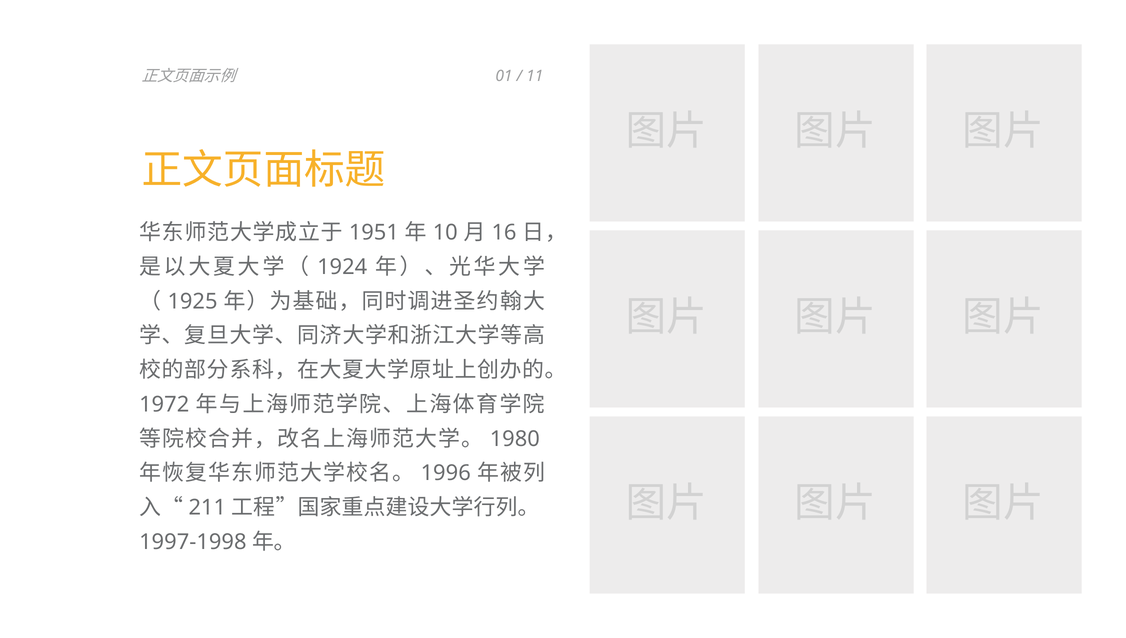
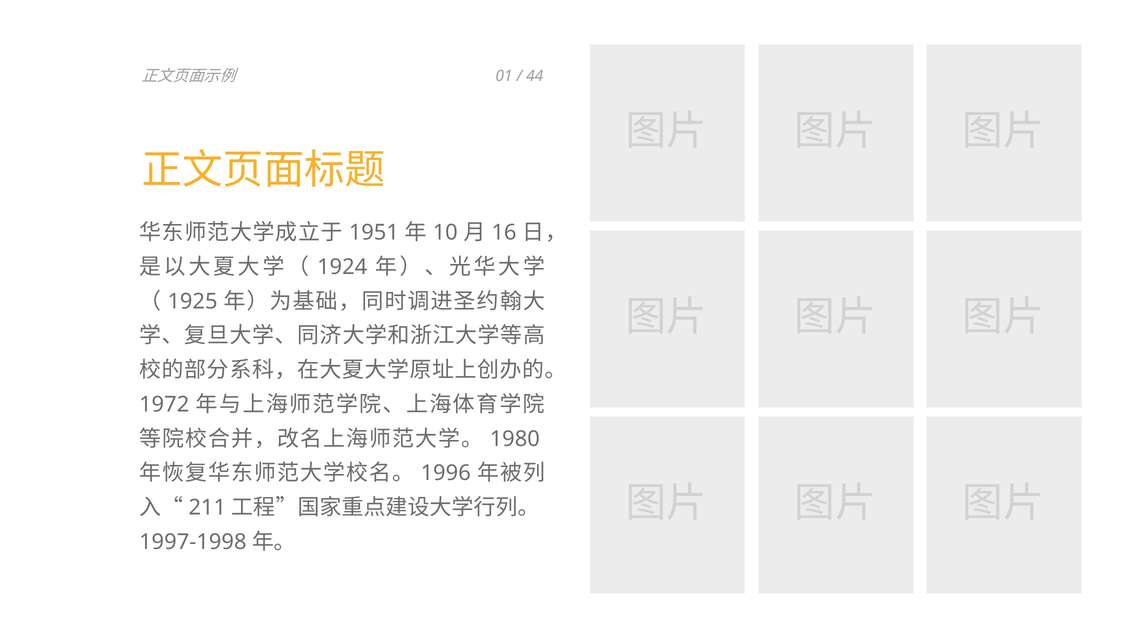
11: 11 -> 44
